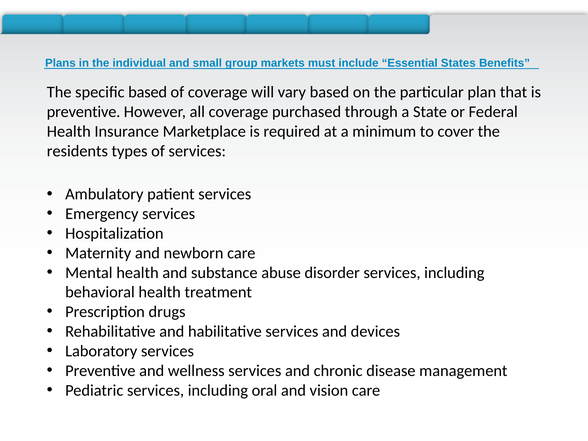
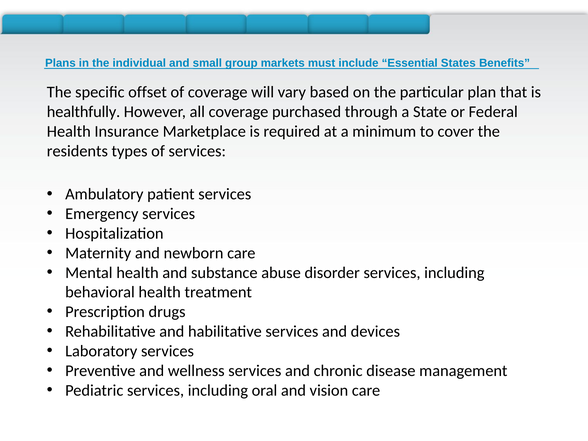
specific based: based -> offset
preventive at (84, 112): preventive -> healthfully
